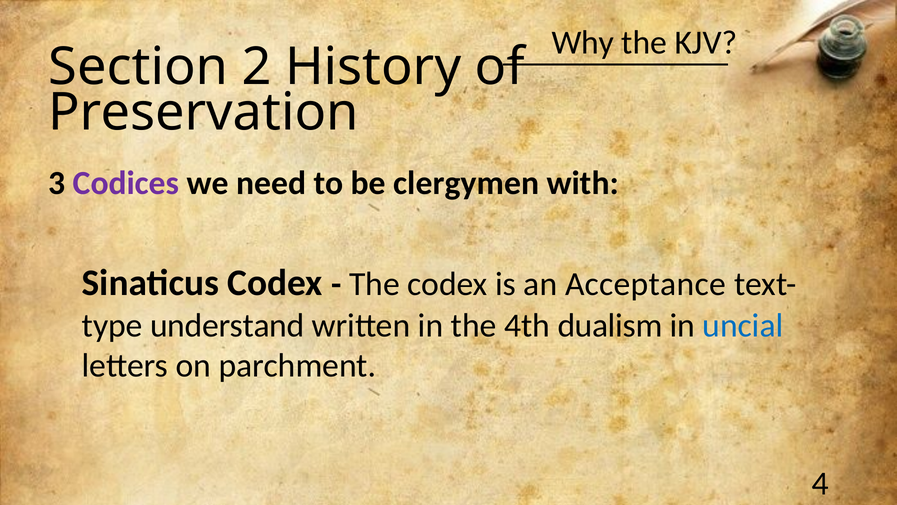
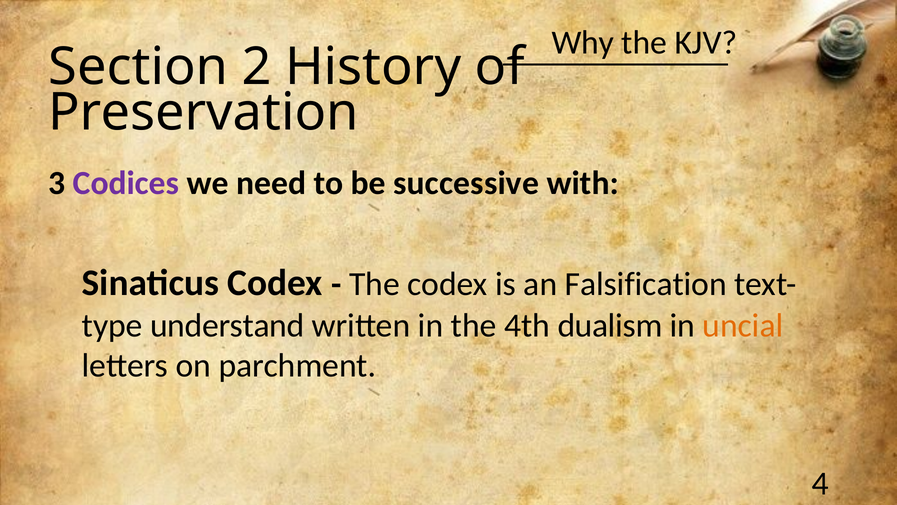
clergymen: clergymen -> successive
Acceptance: Acceptance -> Falsification
uncial colour: blue -> orange
